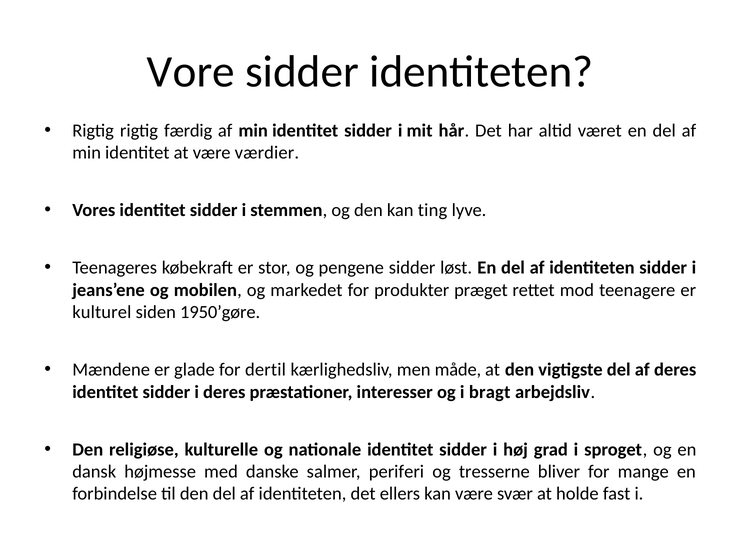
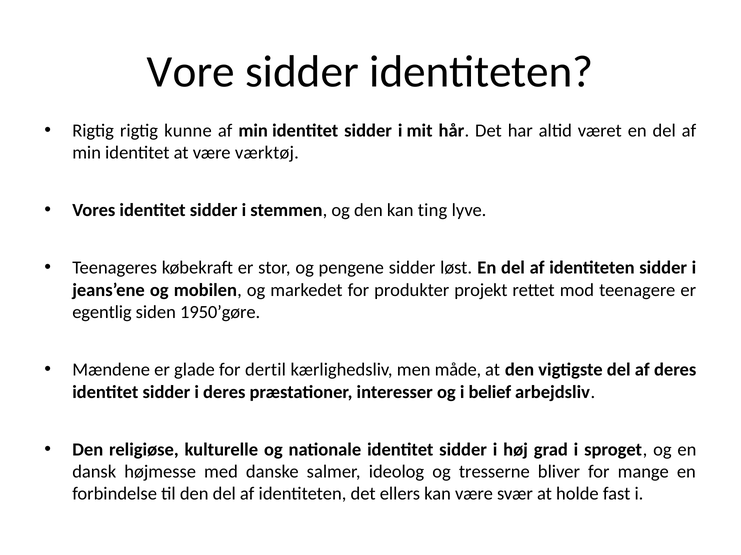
færdig: færdig -> kunne
værdier: værdier -> værktøj
præget: præget -> projekt
kulturel: kulturel -> egentlig
bragt: bragt -> belief
periferi: periferi -> ideolog
